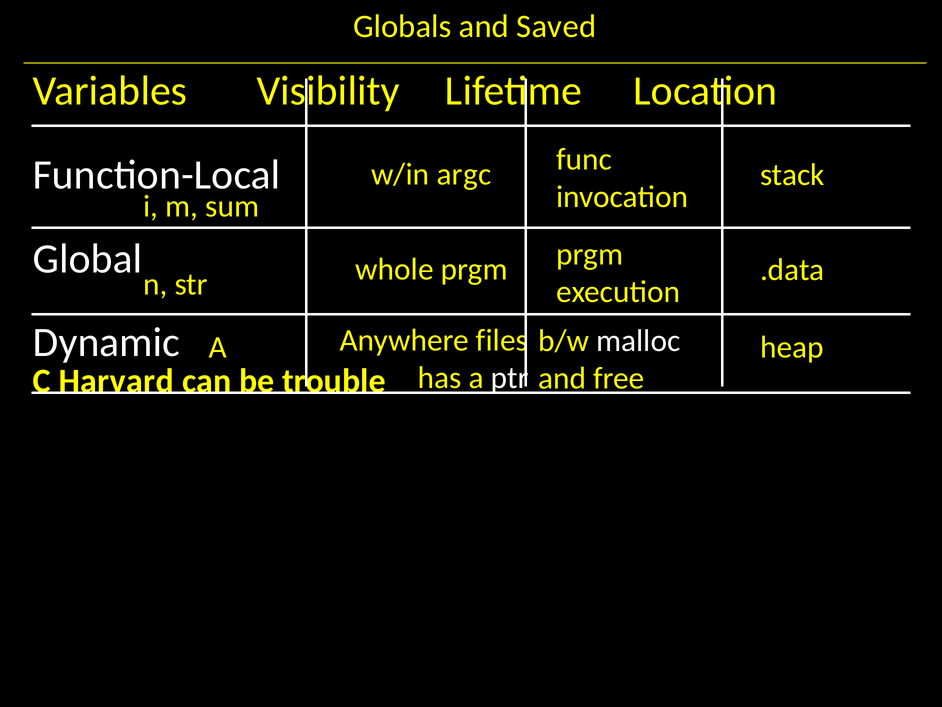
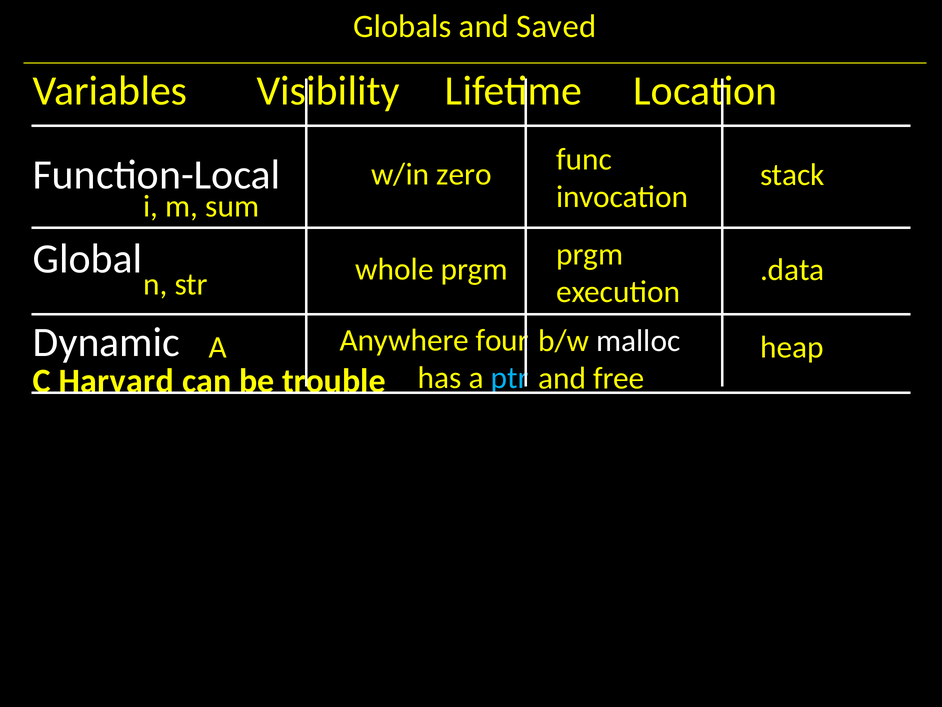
argc: argc -> zero
files: files -> four
ptr colour: white -> light blue
